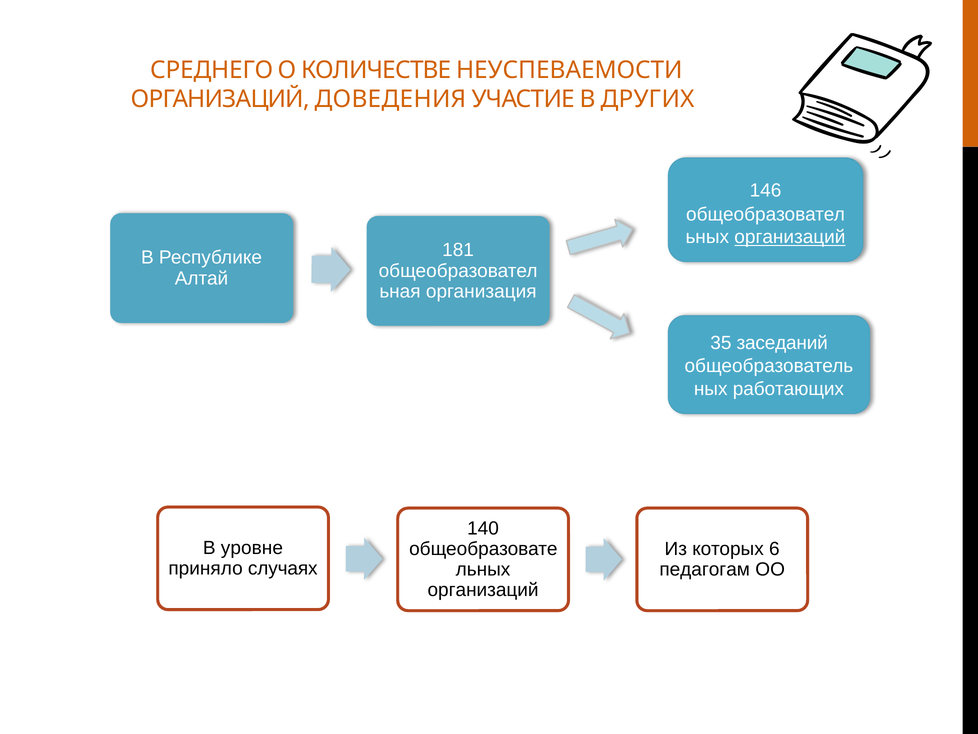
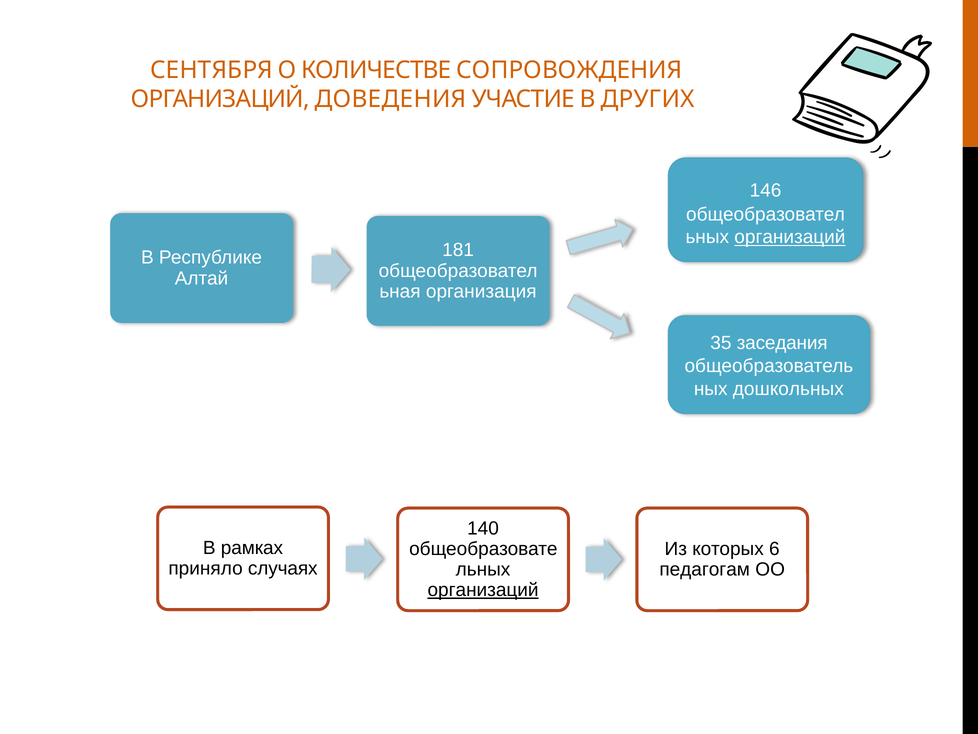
СРЕДНЕГО: СРЕДНЕГО -> СЕНТЯБРЯ
НЕУСПЕВАЕМОСТИ: НЕУСПЕВАЕМОСТИ -> СОПРОВОЖДЕНИЯ
заседаний: заседаний -> заседания
работающих: работающих -> дошкольных
уровне: уровне -> рамках
организаций at (483, 590) underline: none -> present
